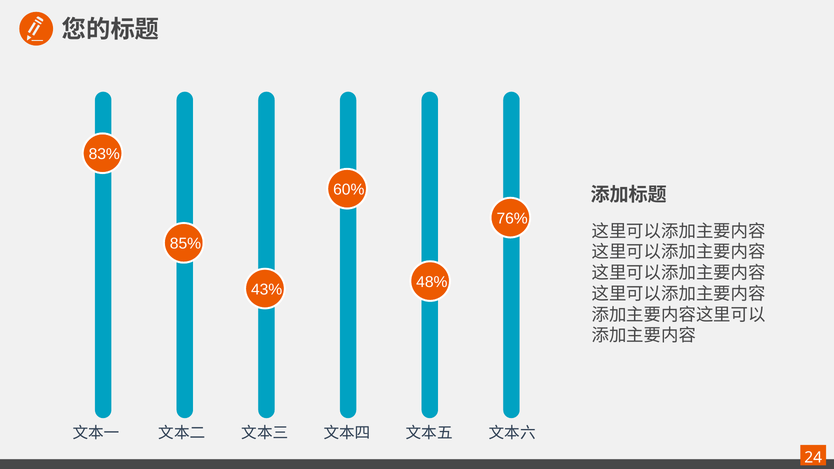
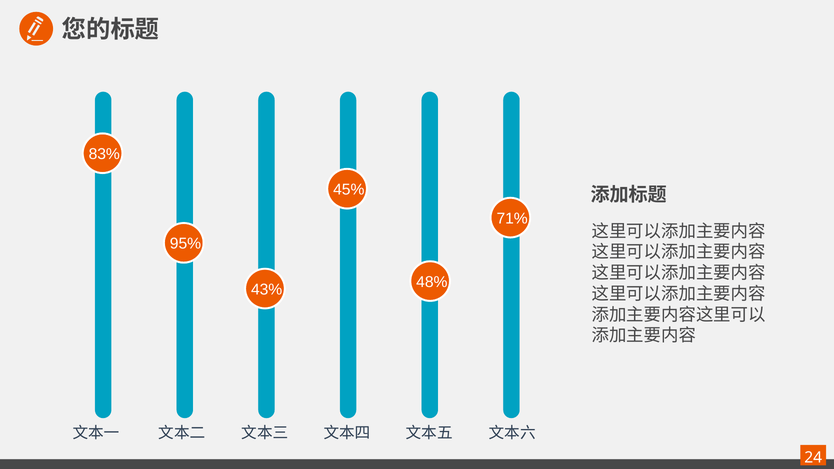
60%: 60% -> 45%
76%: 76% -> 71%
85%: 85% -> 95%
